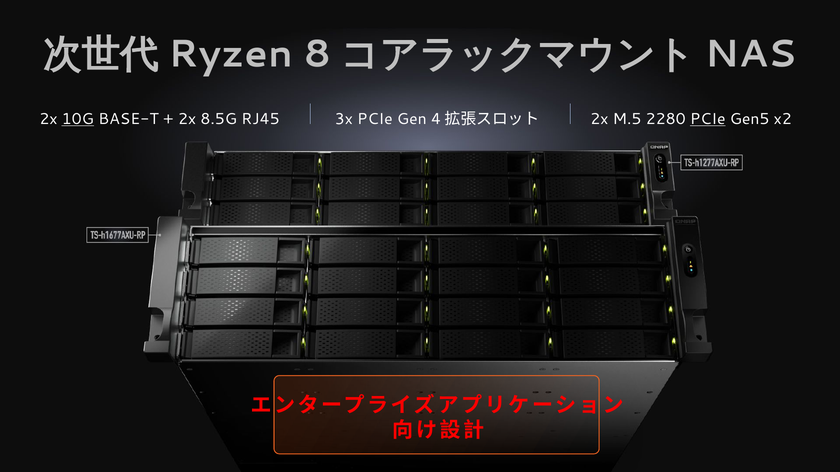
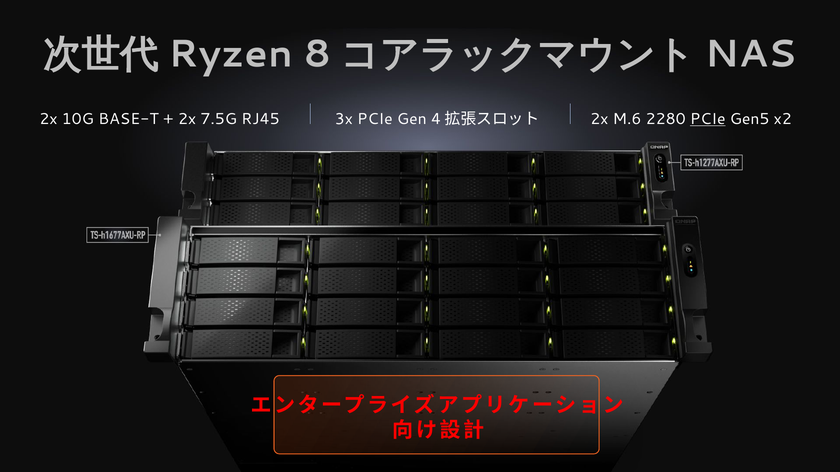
10G underline: present -> none
8.5G: 8.5G -> 7.5G
M.5: M.5 -> M.6
